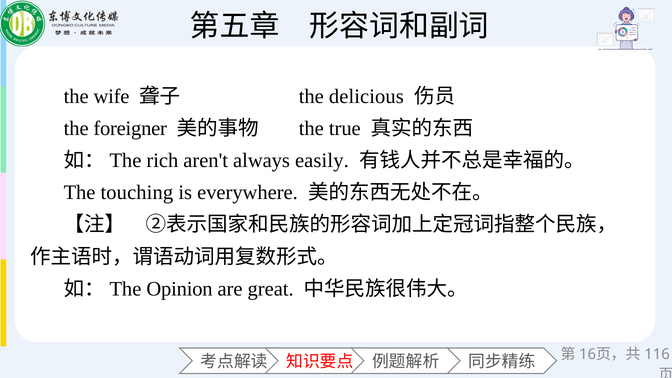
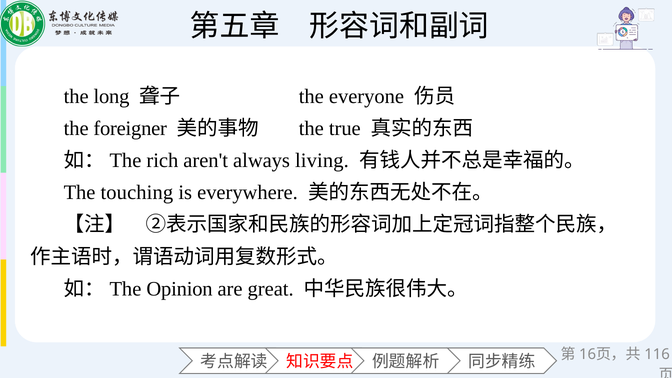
wife: wife -> long
delicious: delicious -> everyone
easily: easily -> living
